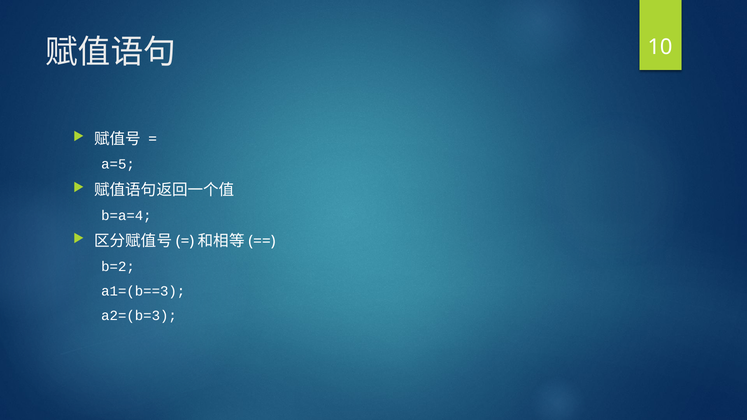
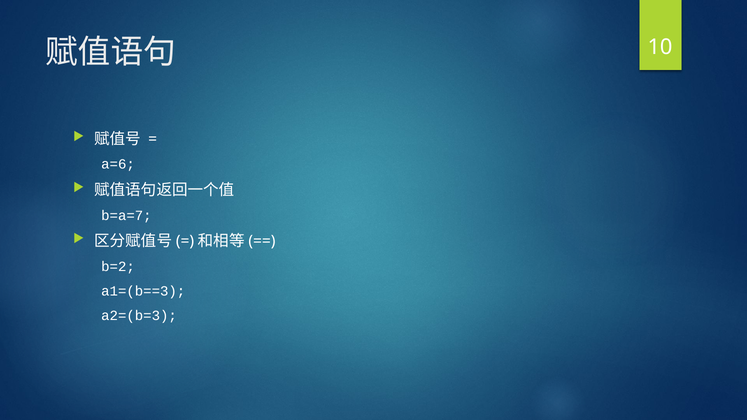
a=5: a=5 -> a=6
b=a=4: b=a=4 -> b=a=7
